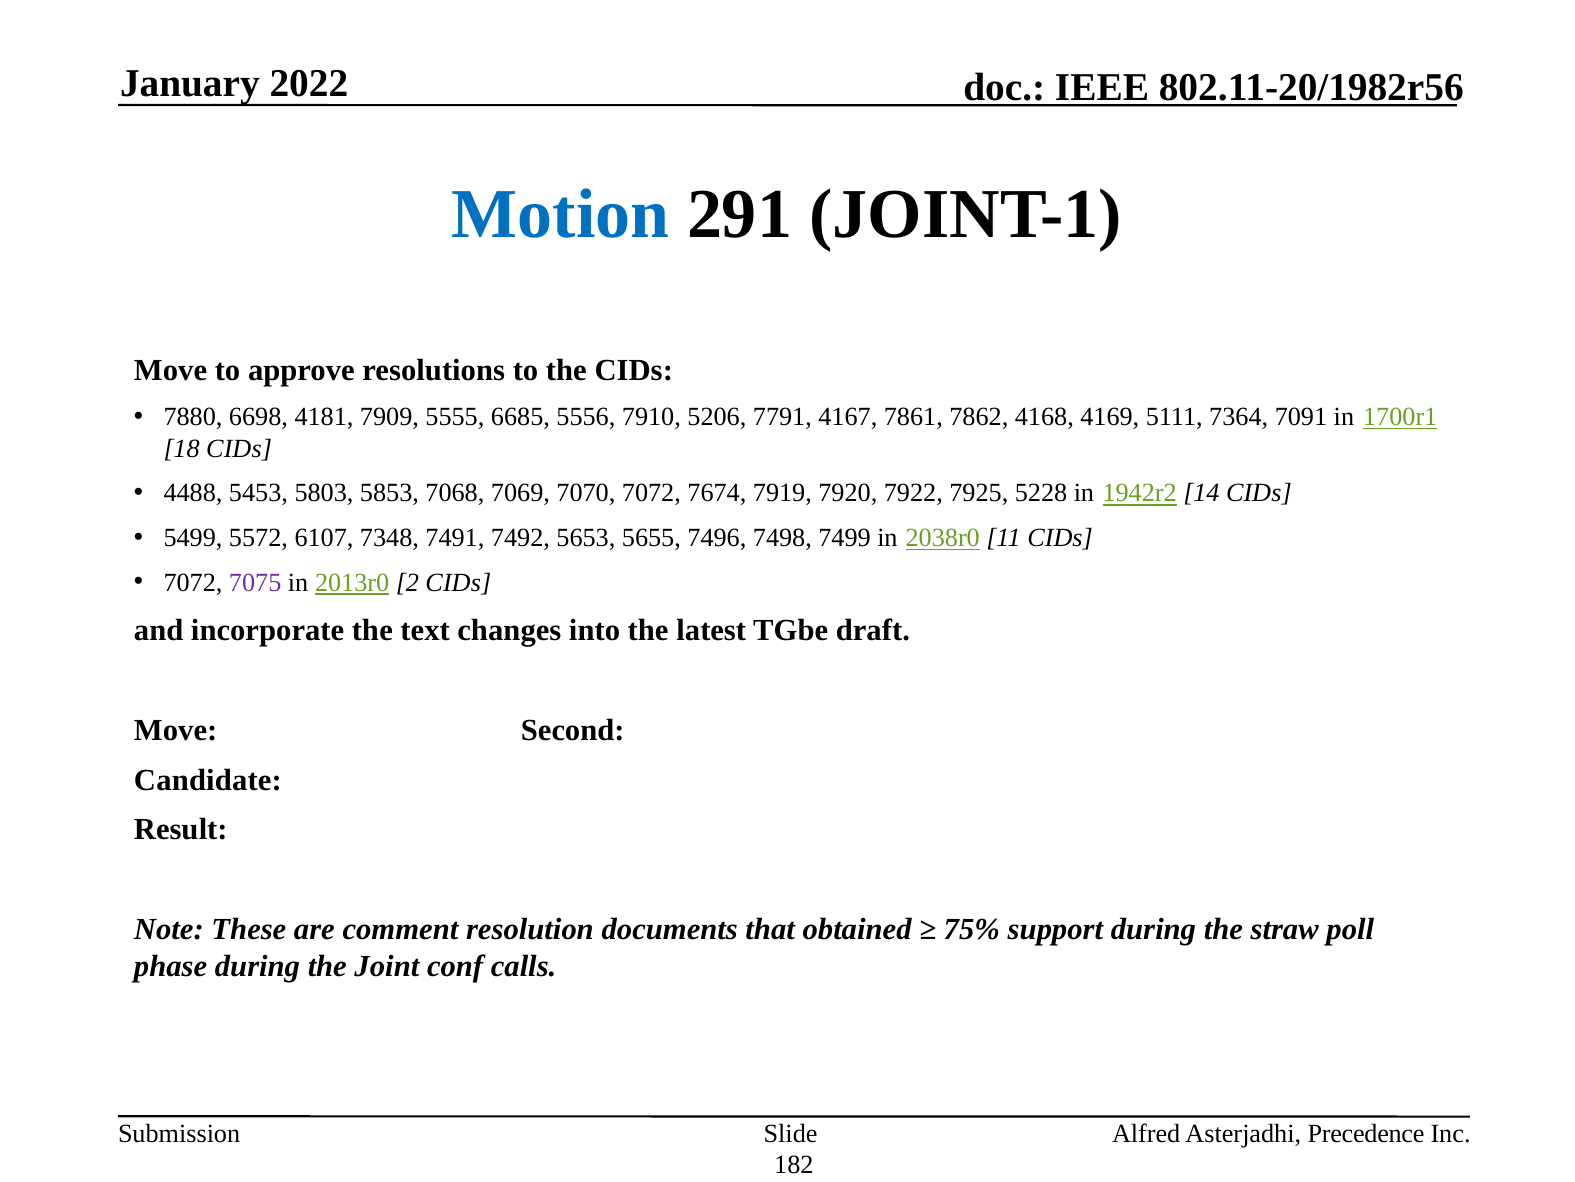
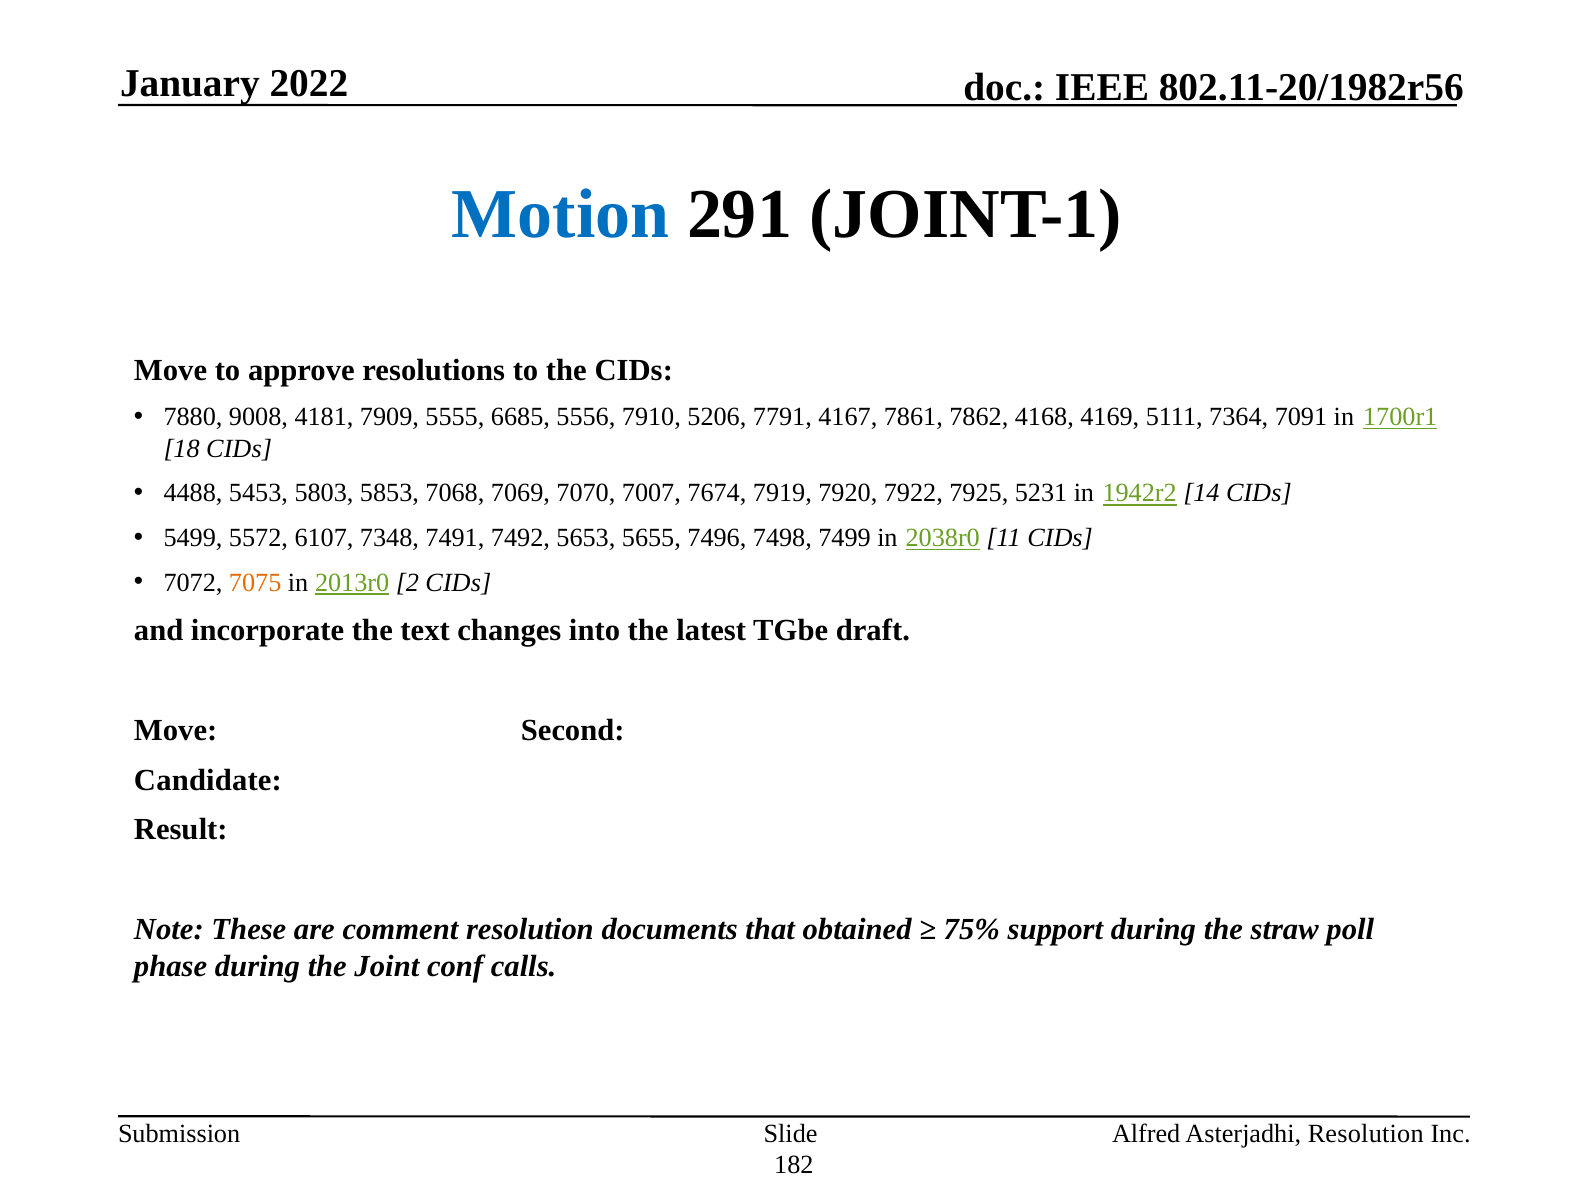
6698: 6698 -> 9008
7070 7072: 7072 -> 7007
5228: 5228 -> 5231
7075 colour: purple -> orange
Asterjadhi Precedence: Precedence -> Resolution
